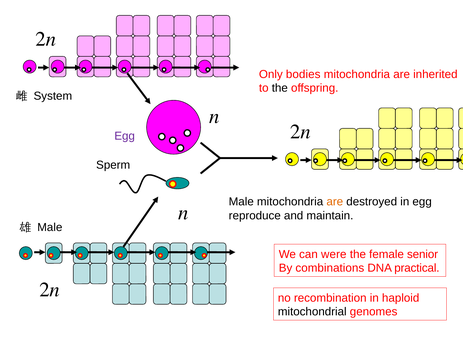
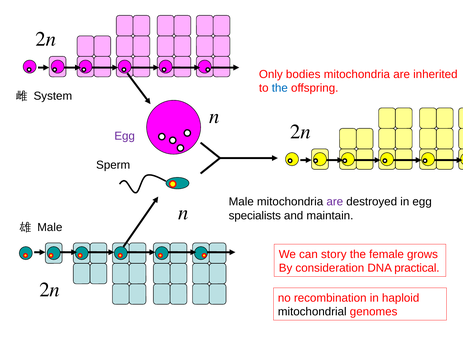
the at (280, 88) colour: black -> blue
are at (335, 202) colour: orange -> purple
reproduce: reproduce -> specialists
were: were -> story
senior: senior -> grows
combinations: combinations -> consideration
